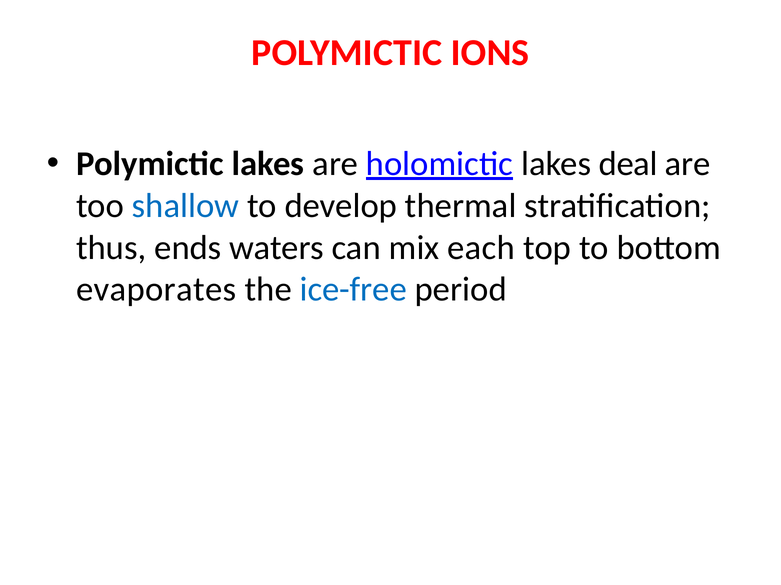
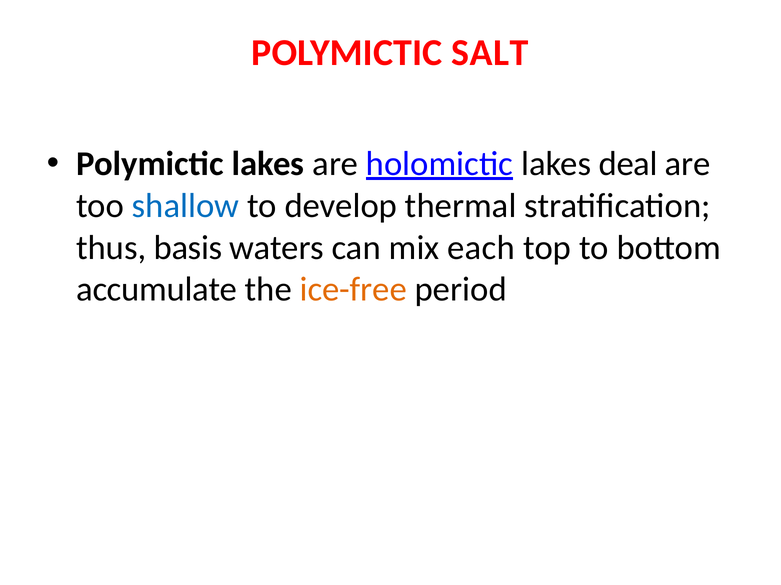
IONS: IONS -> SALT
ends: ends -> basis
evaporates: evaporates -> accumulate
ice-free colour: blue -> orange
